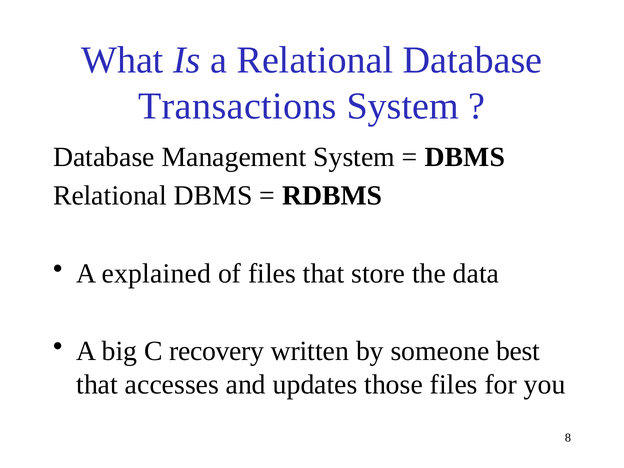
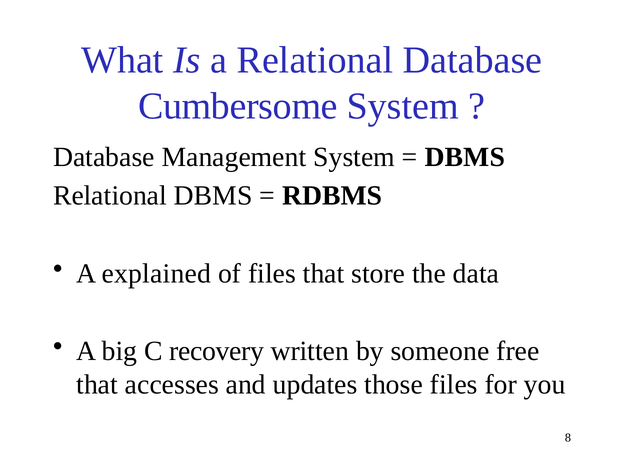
Transactions: Transactions -> Cumbersome
best: best -> free
